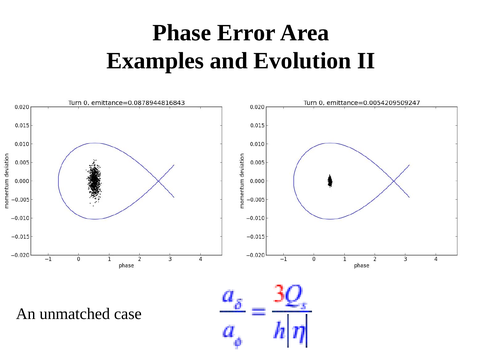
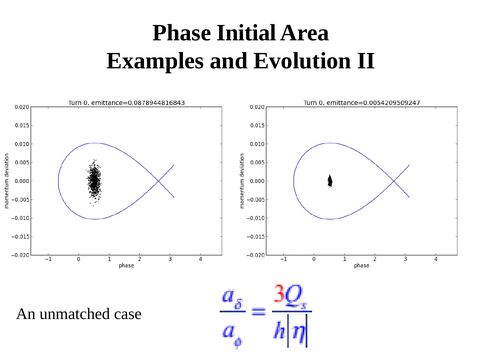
Error: Error -> Initial
